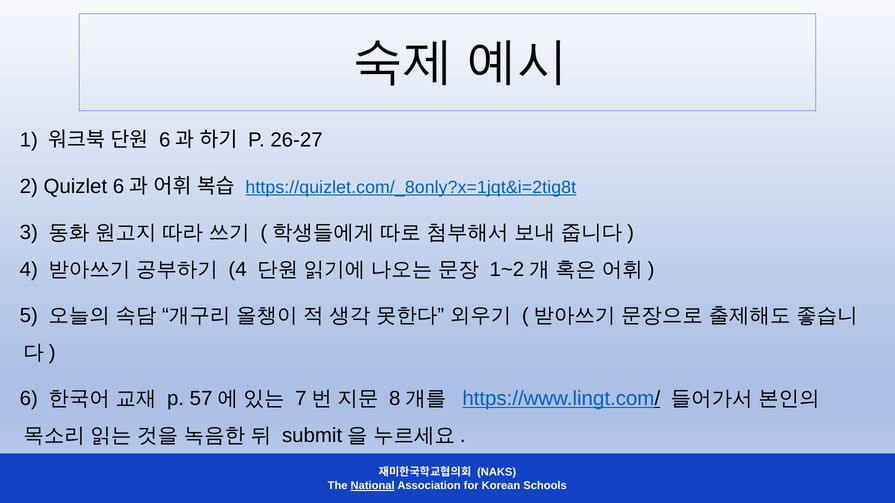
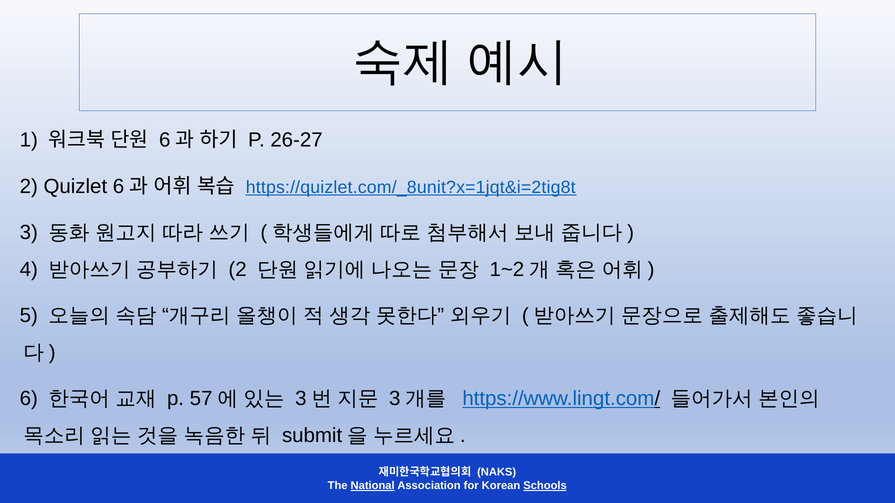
https://quizlet.com/_8only?x=1jqt&i=2tig8t: https://quizlet.com/_8only?x=1jqt&i=2tig8t -> https://quizlet.com/_8unit?x=1jqt&i=2tig8t
4 at (238, 270): 4 -> 2
7 at (301, 399): 7 -> 3
8 at (395, 399): 8 -> 3
Schools underline: none -> present
